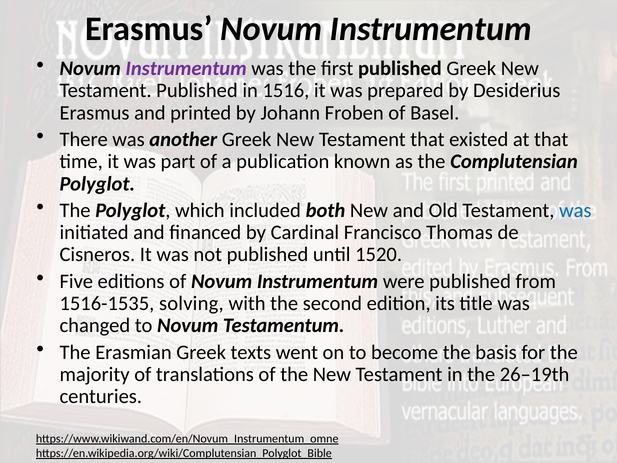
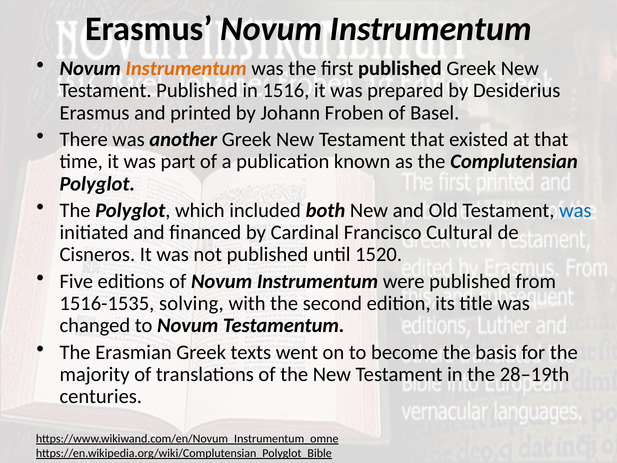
Instrumentum at (186, 68) colour: purple -> orange
Thomas: Thomas -> Cultural
26–19th: 26–19th -> 28–19th
